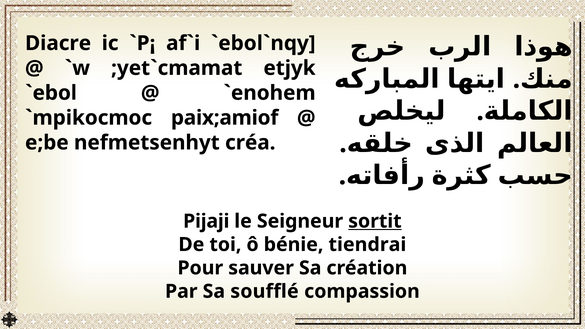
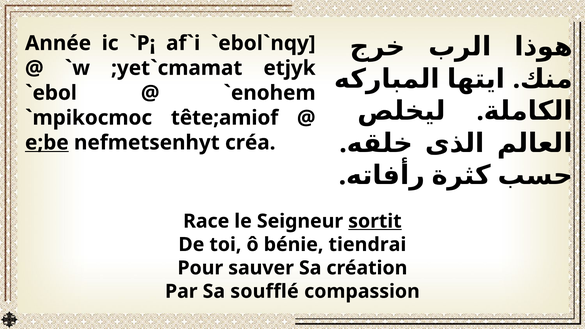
Diacre: Diacre -> Année
paix;amiof: paix;amiof -> tête;amiof
e;be underline: none -> present
Pijaji: Pijaji -> Race
